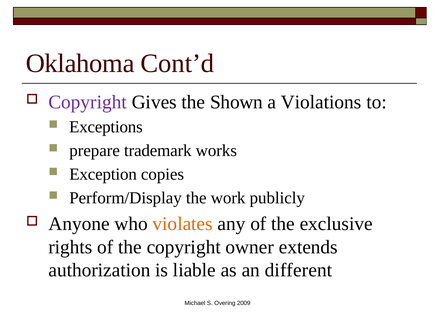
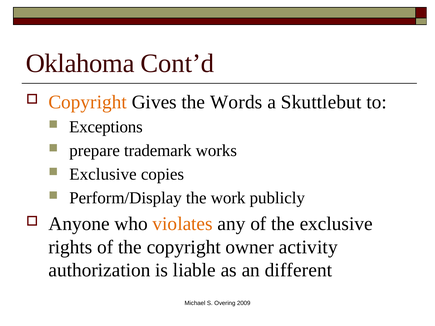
Copyright at (88, 102) colour: purple -> orange
Shown: Shown -> Words
Violations: Violations -> Skuttlebut
Exception at (103, 175): Exception -> Exclusive
extends: extends -> activity
